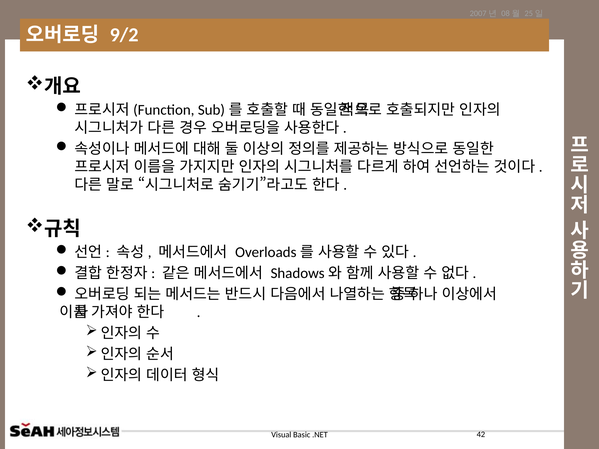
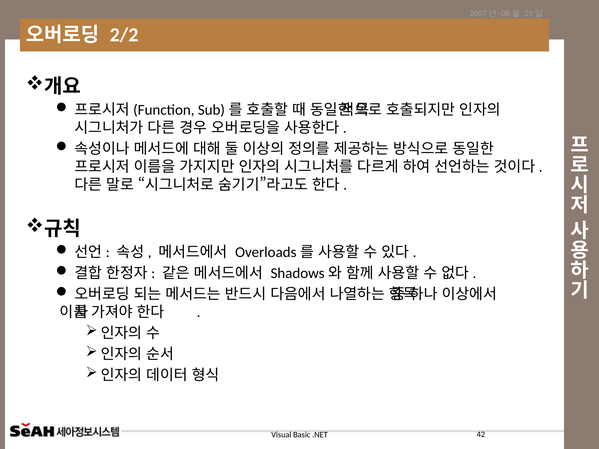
9/2: 9/2 -> 2/2
